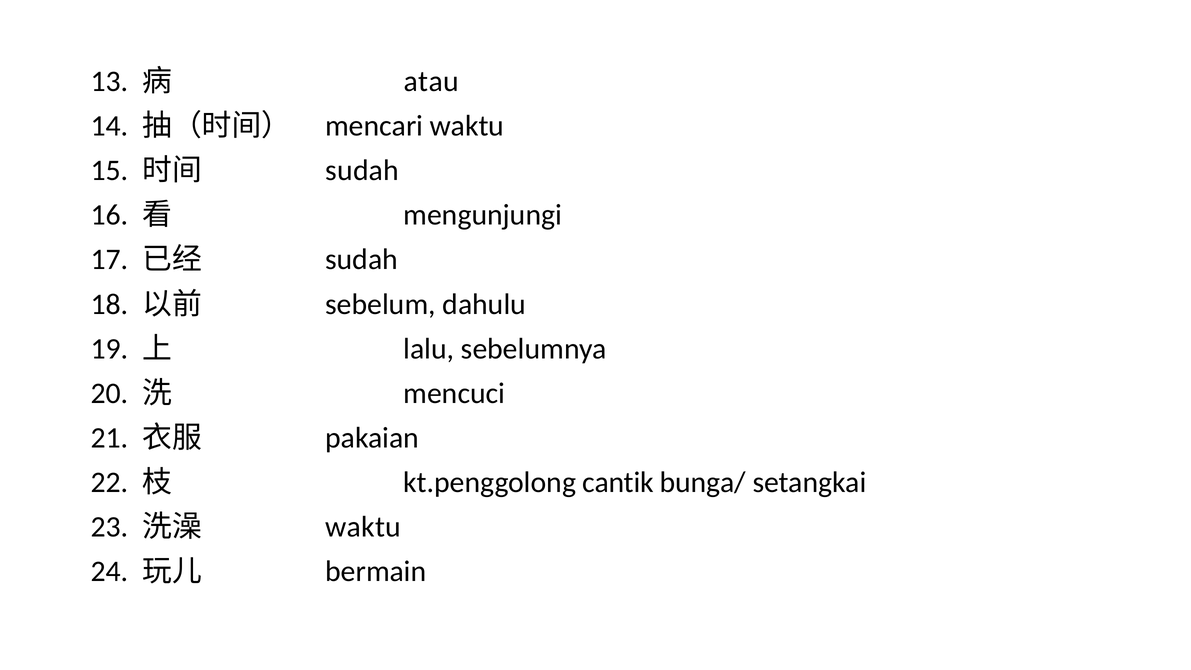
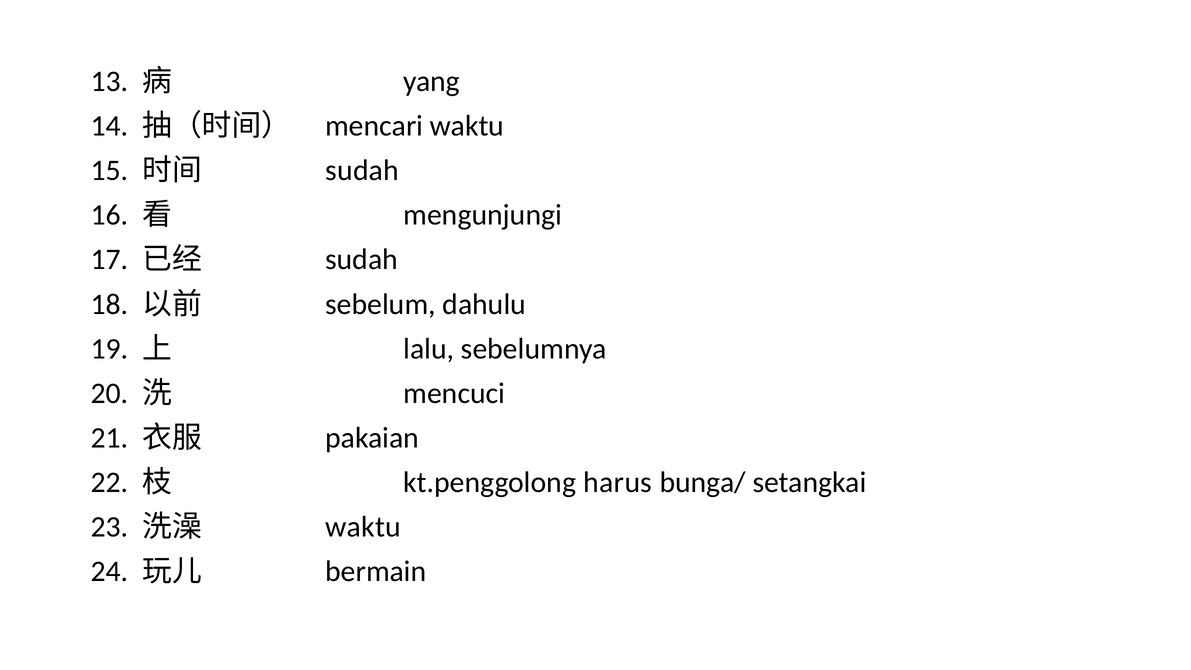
atau: atau -> yang
cantik: cantik -> harus
